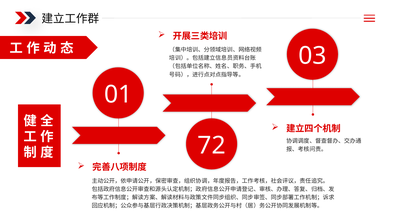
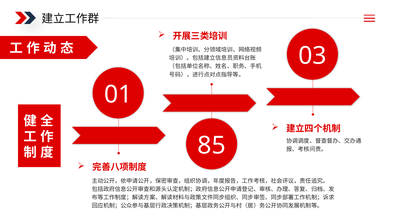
72: 72 -> 85
